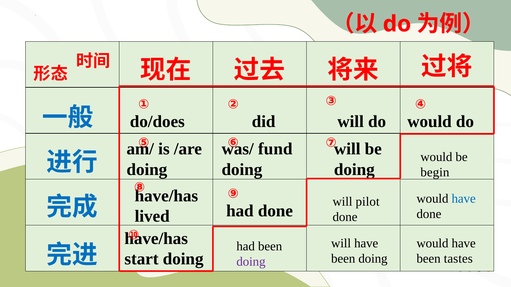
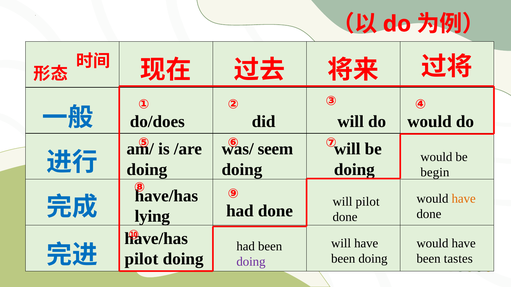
fund: fund -> seem
have at (464, 199) colour: blue -> orange
lived: lived -> lying
start at (142, 259): start -> pilot
